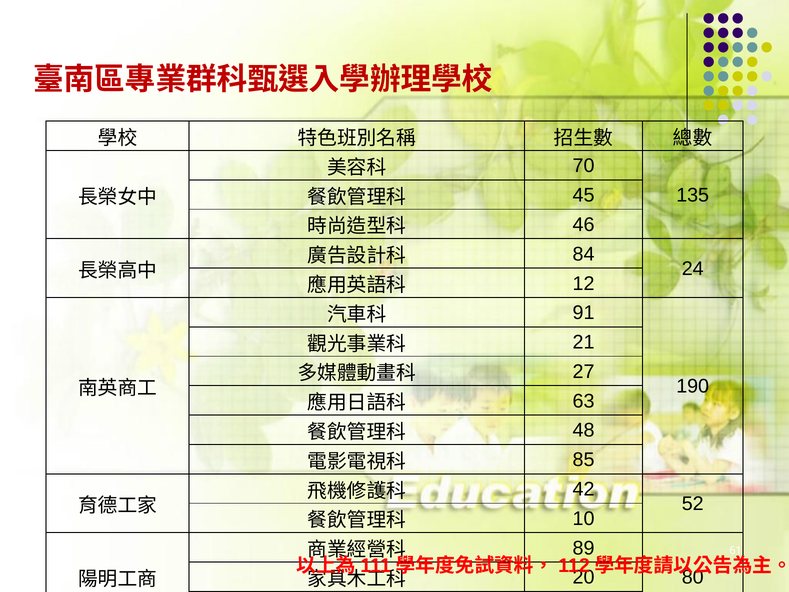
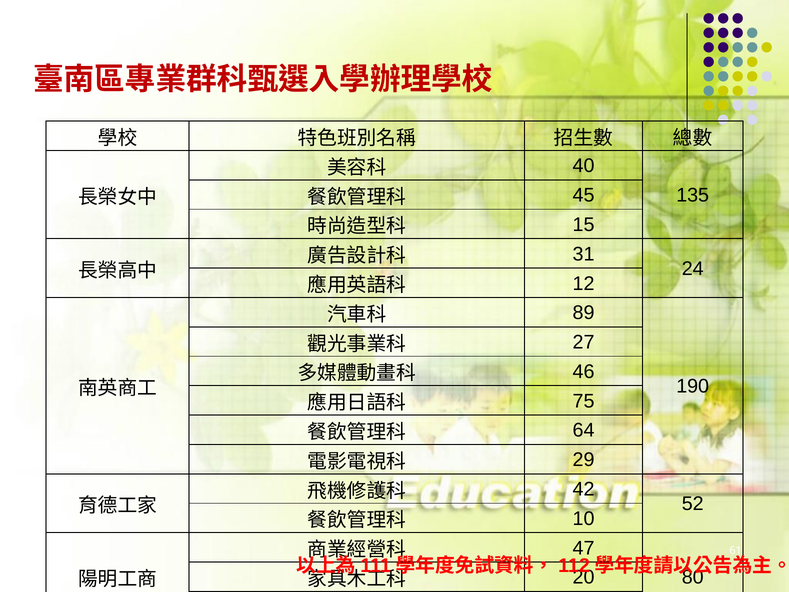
70 at (584, 166): 70 -> 40
46: 46 -> 15
84: 84 -> 31
91: 91 -> 89
21: 21 -> 27
27: 27 -> 46
63: 63 -> 75
48: 48 -> 64
85: 85 -> 29
89: 89 -> 47
